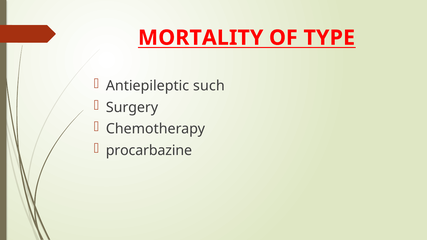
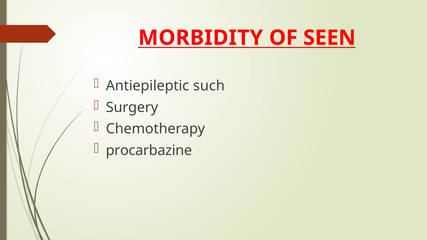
MORTALITY: MORTALITY -> MORBIDITY
TYPE: TYPE -> SEEN
